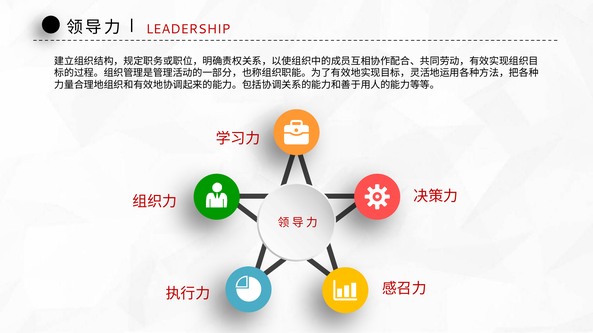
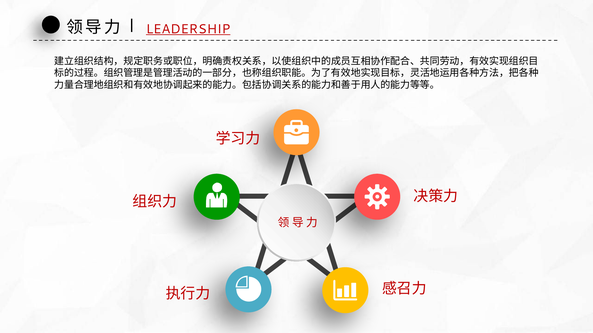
LEADERSHIP underline: none -> present
